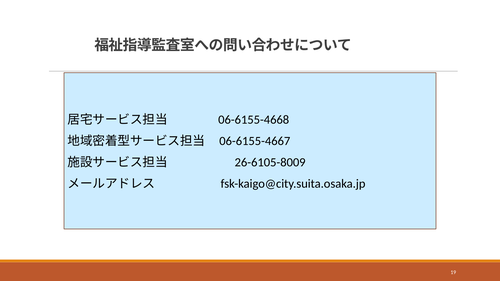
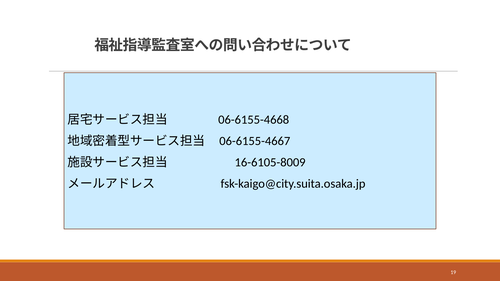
26-6105-8009: 26-6105-8009 -> 16-6105-8009
